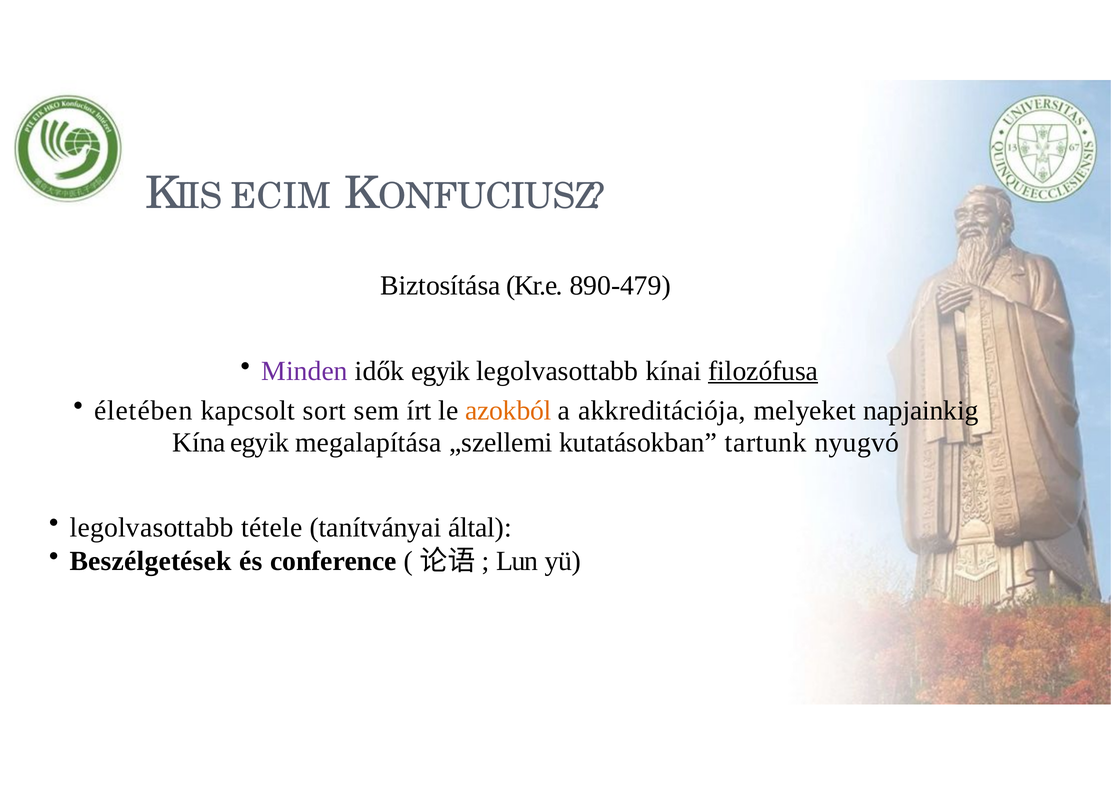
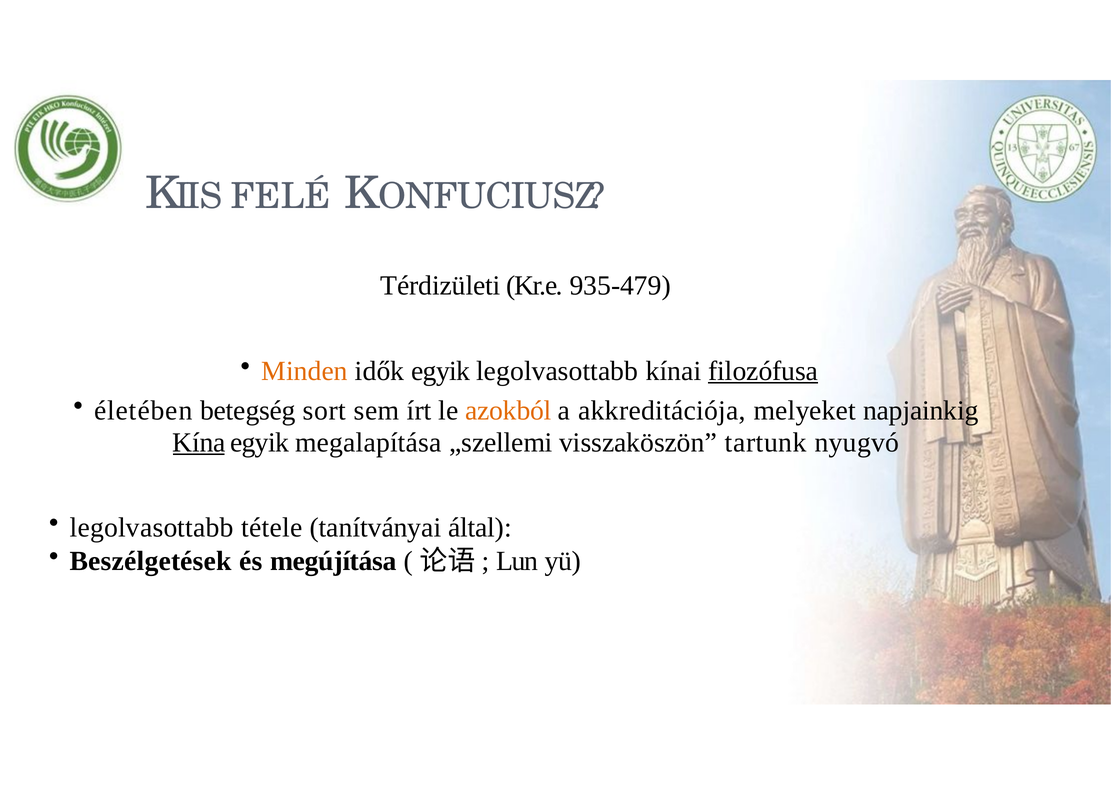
ECIM: ECIM -> FELÉ
Biztosítása: Biztosítása -> Térdizületi
890-479: 890-479 -> 935-479
Minden colour: purple -> orange
kapcsolt: kapcsolt -> betegség
Kína underline: none -> present
kutatásokban: kutatásokban -> visszaköszön
conference: conference -> megújítása
